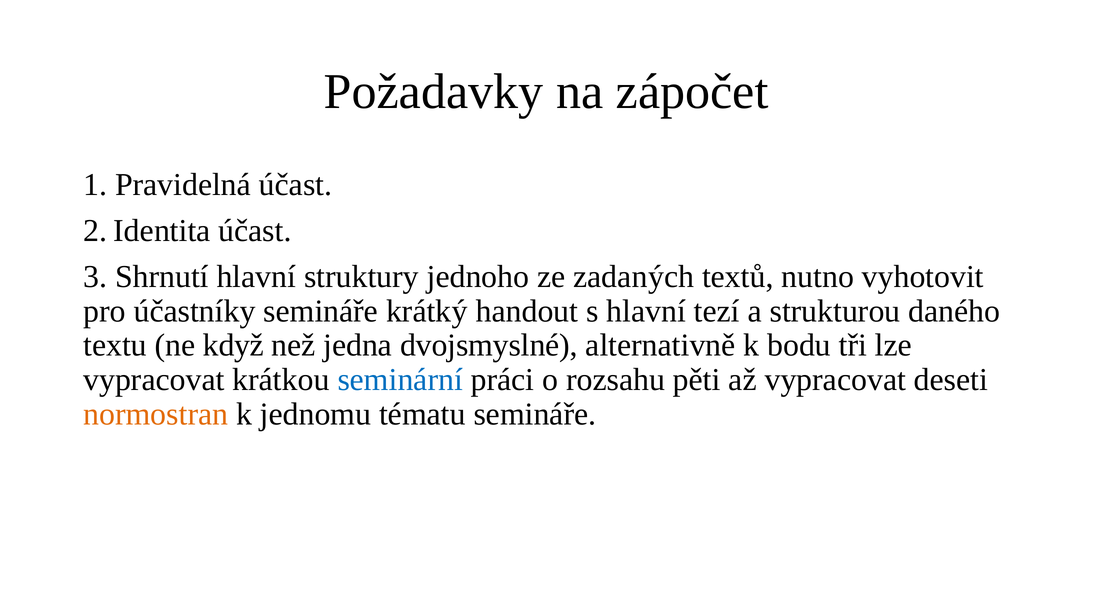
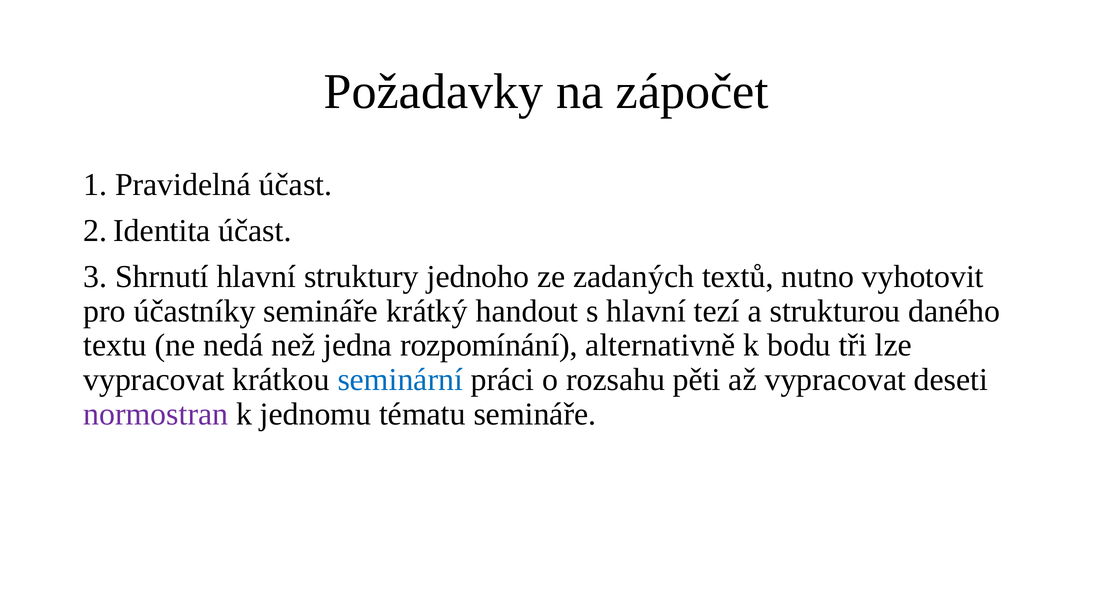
když: když -> nedá
dvojsmyslné: dvojsmyslné -> rozpomínání
normostran colour: orange -> purple
